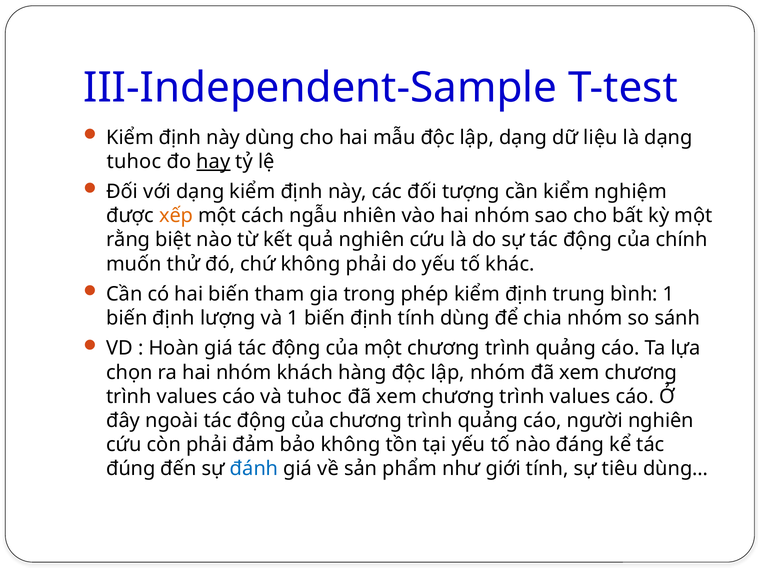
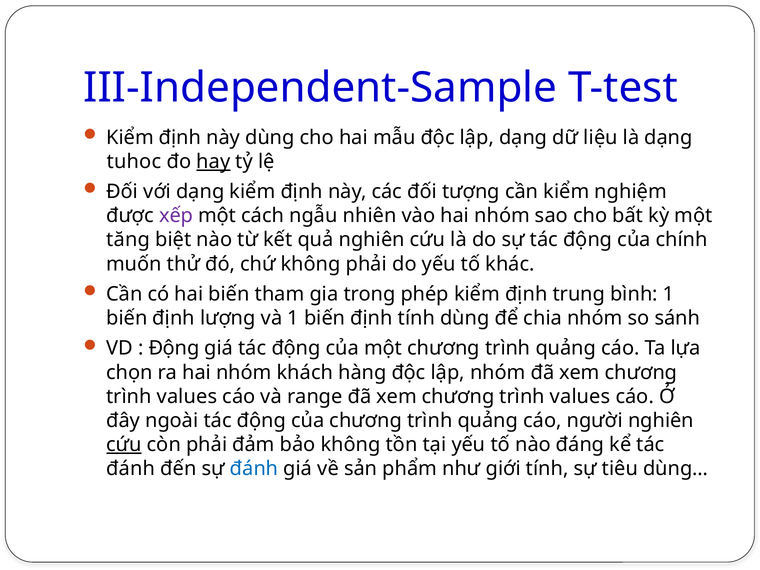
xếp colour: orange -> purple
rằng: rằng -> tăng
Hoàn at (174, 348): Hoàn -> Động
và tuhoc: tuhoc -> range
cứu at (124, 445) underline: none -> present
đúng at (131, 469): đúng -> đánh
